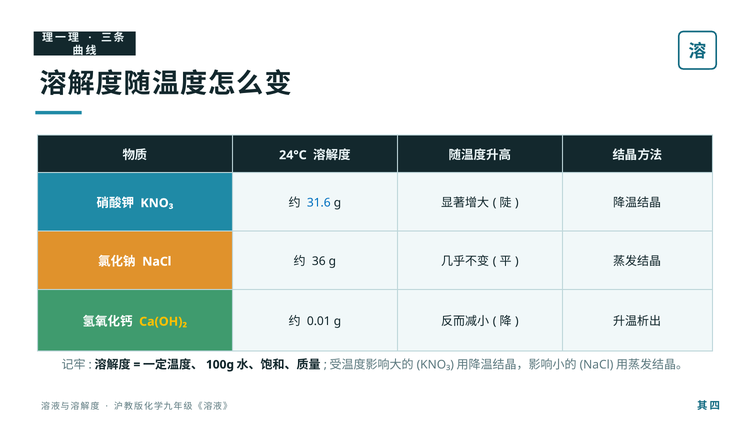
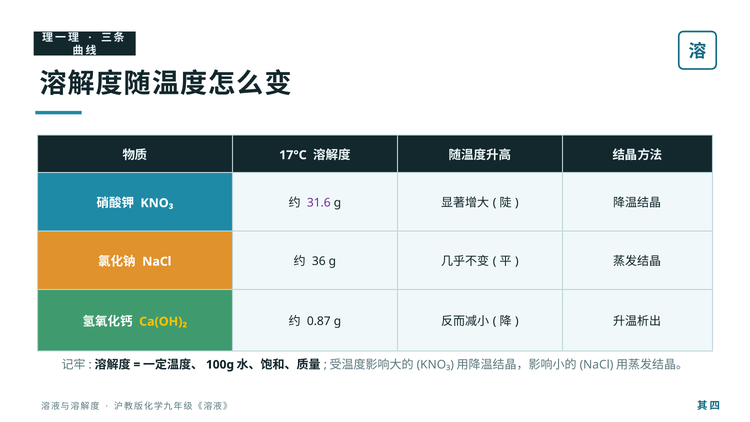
24°C: 24°C -> 17°C
31.6 colour: blue -> purple
0.01: 0.01 -> 0.87
